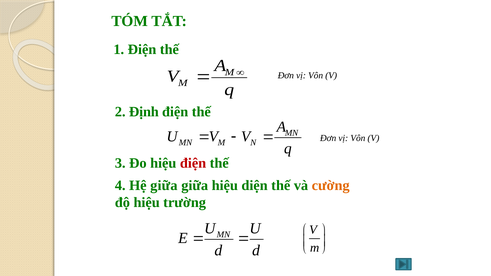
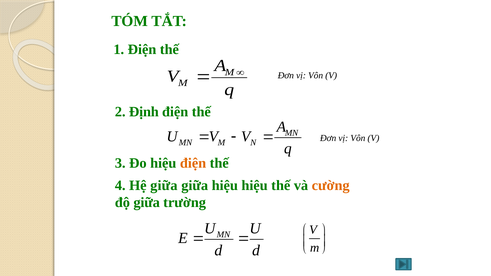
điện at (193, 163) colour: red -> orange
hiệu diện: diện -> hiệu
độ hiệu: hiệu -> giữa
